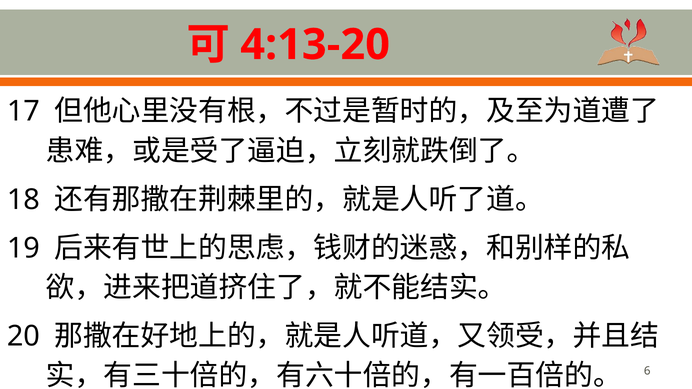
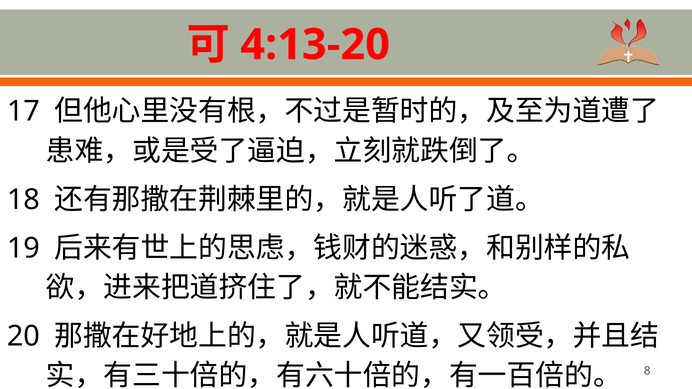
6: 6 -> 8
